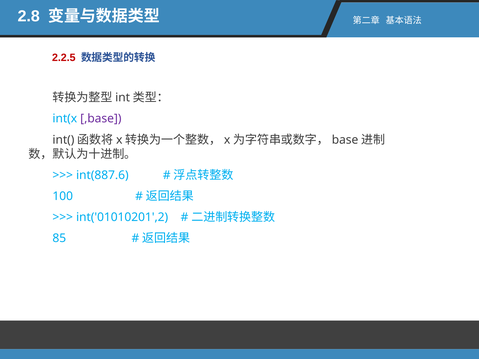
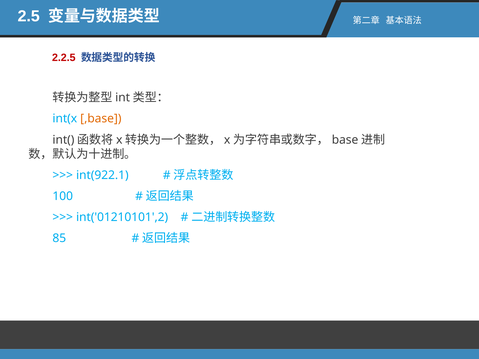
2.8: 2.8 -> 2.5
,base colour: purple -> orange
int(887.6: int(887.6 -> int(922.1
int('01010201',2: int('01010201',2 -> int('01210101',2
